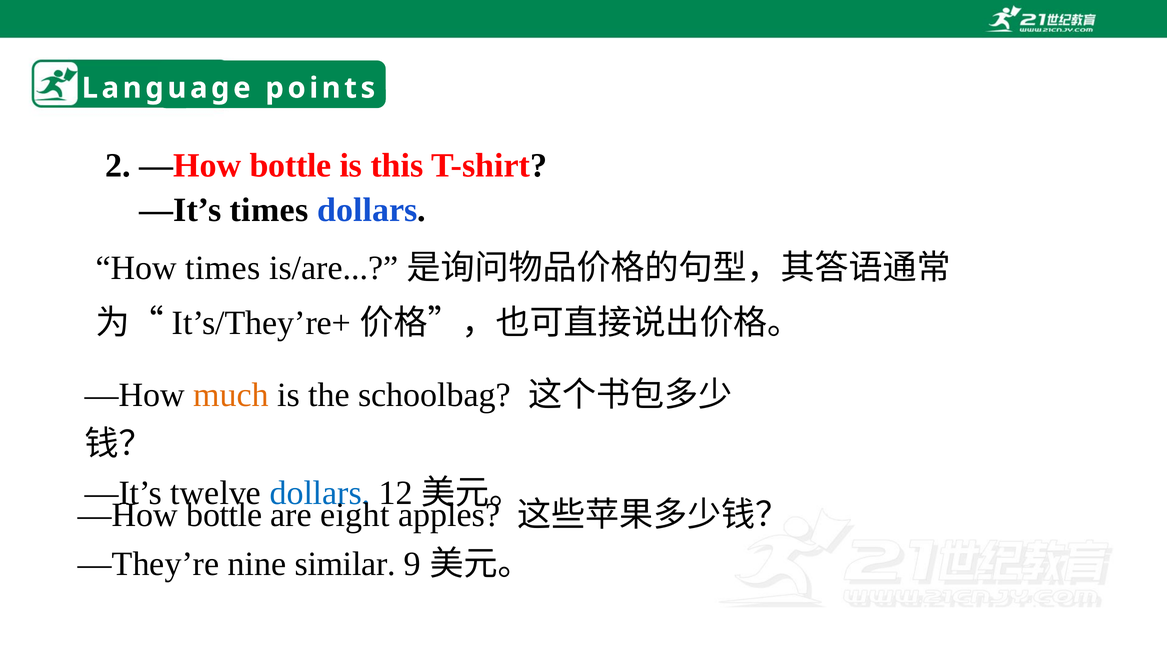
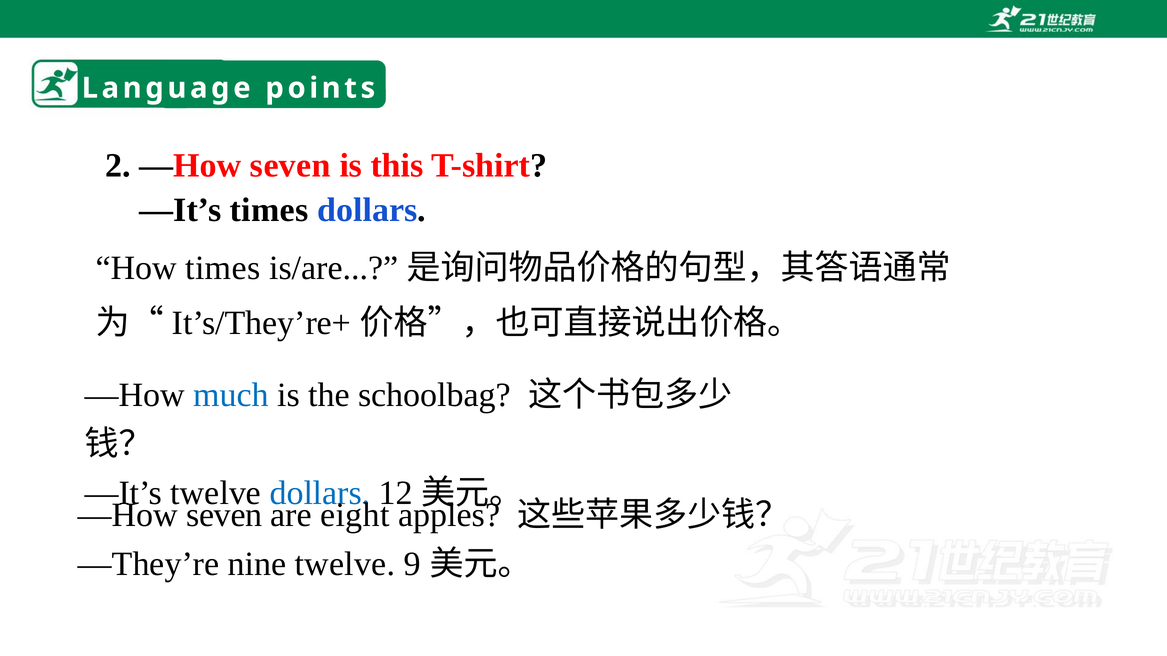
2 —How bottle: bottle -> seven
much colour: orange -> blue
bottle at (224, 516): bottle -> seven
nine similar: similar -> twelve
